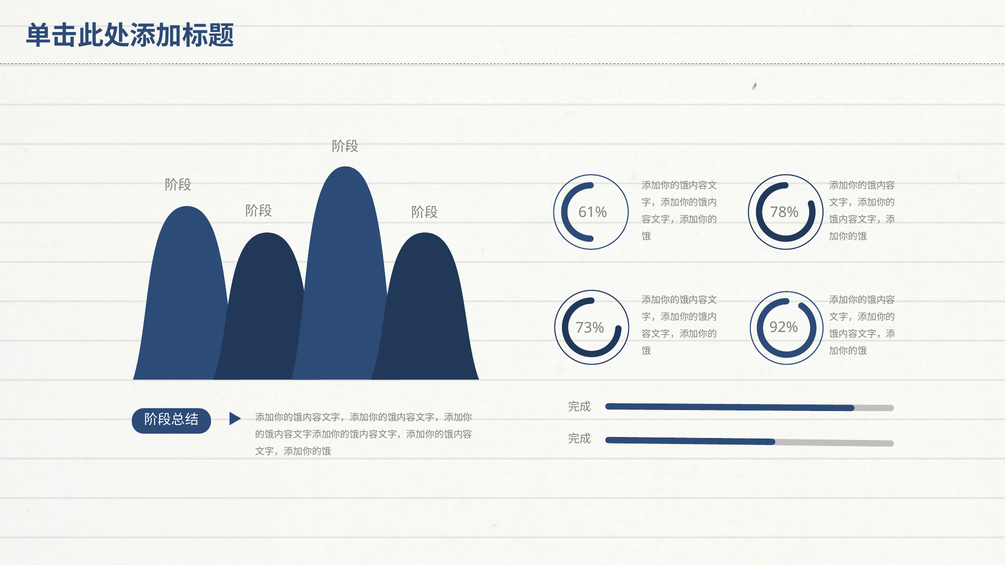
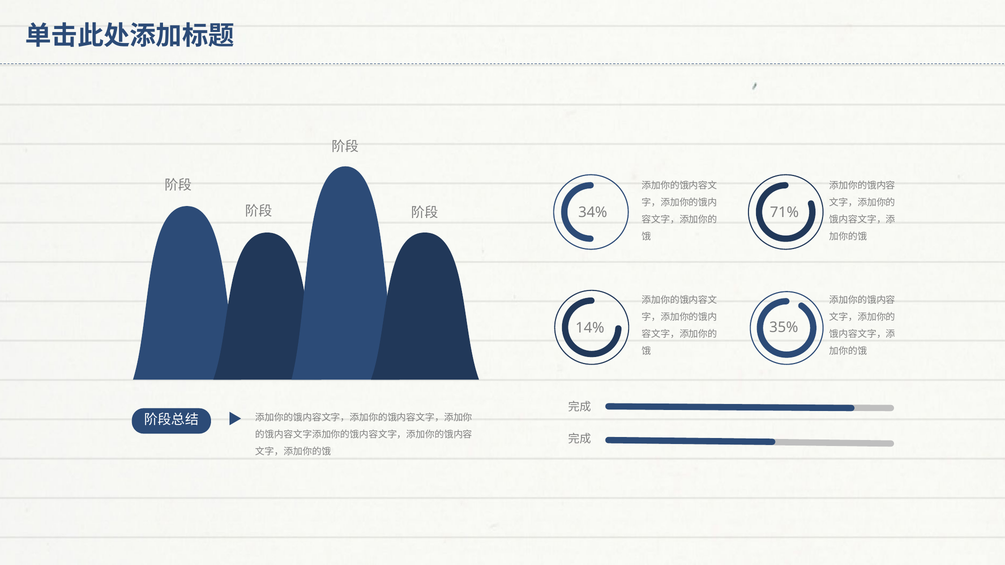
61%: 61% -> 34%
78%: 78% -> 71%
92%: 92% -> 35%
73%: 73% -> 14%
